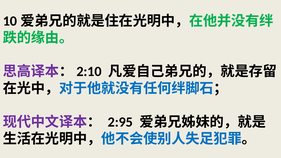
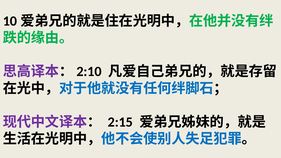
2:95: 2:95 -> 2:15
